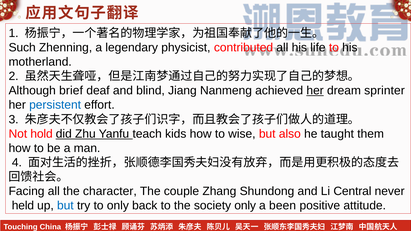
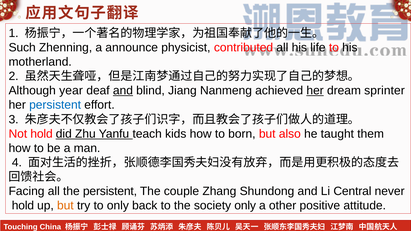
legendary: legendary -> announce
brief: brief -> year
and at (123, 91) underline: none -> present
wise: wise -> born
the character: character -> persistent
held at (23, 206): held -> hold
but at (65, 206) colour: blue -> orange
been: been -> other
